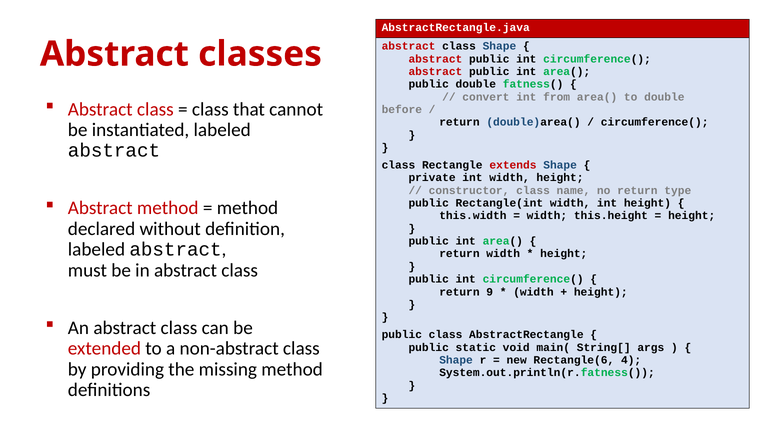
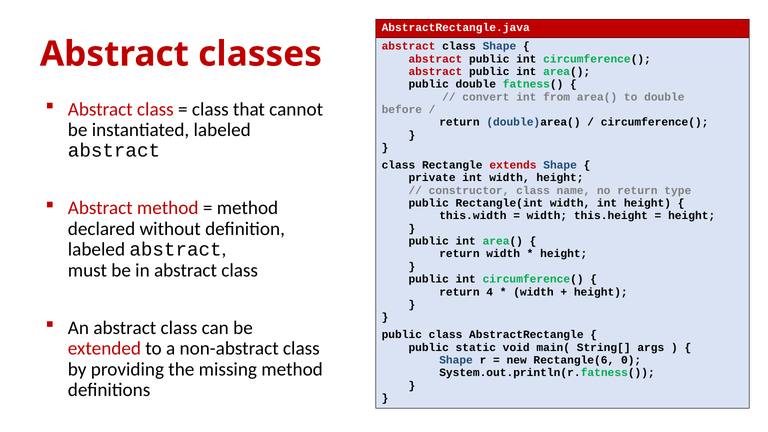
9: 9 -> 4
4: 4 -> 0
